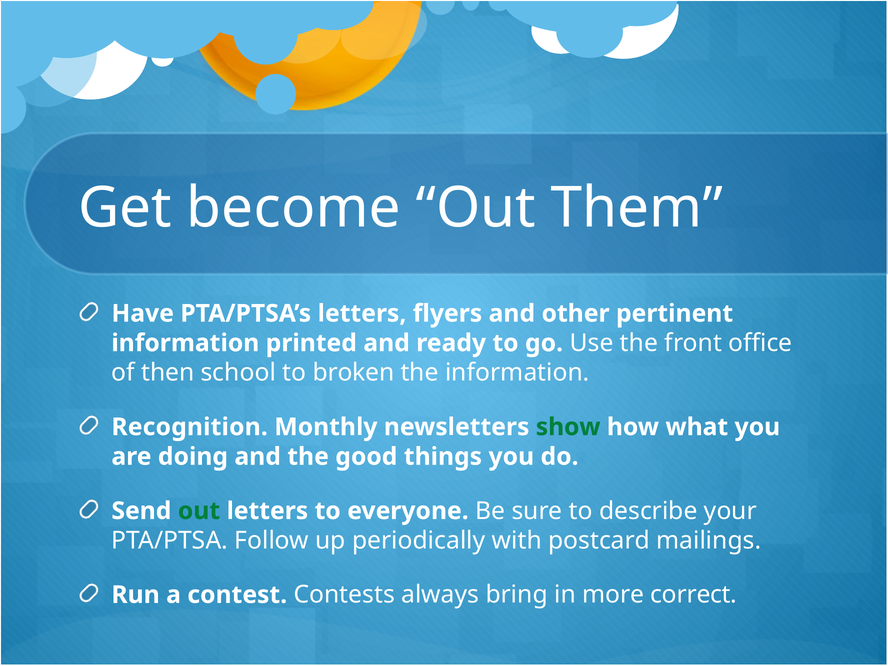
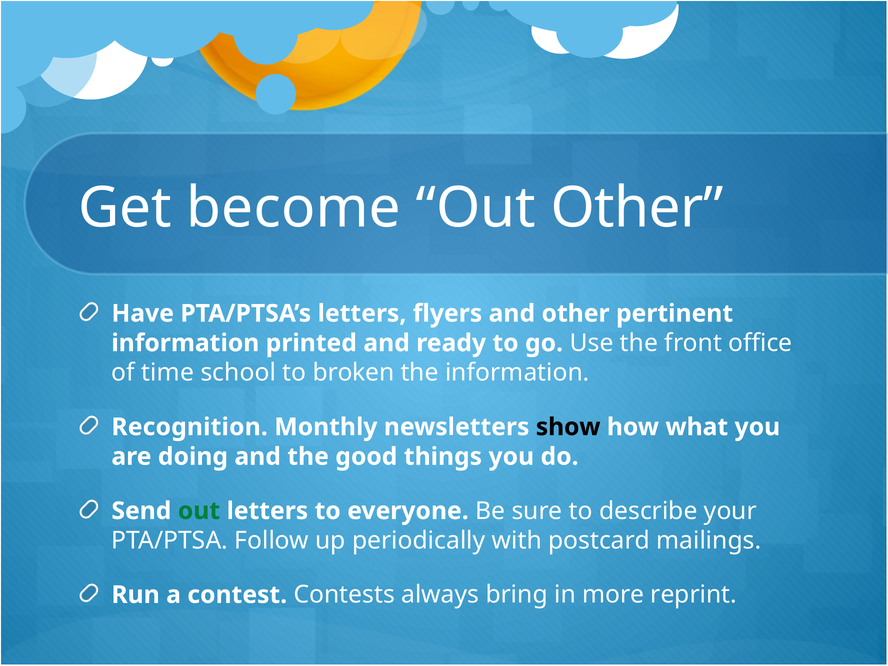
Out Them: Them -> Other
then: then -> time
show colour: green -> black
correct: correct -> reprint
